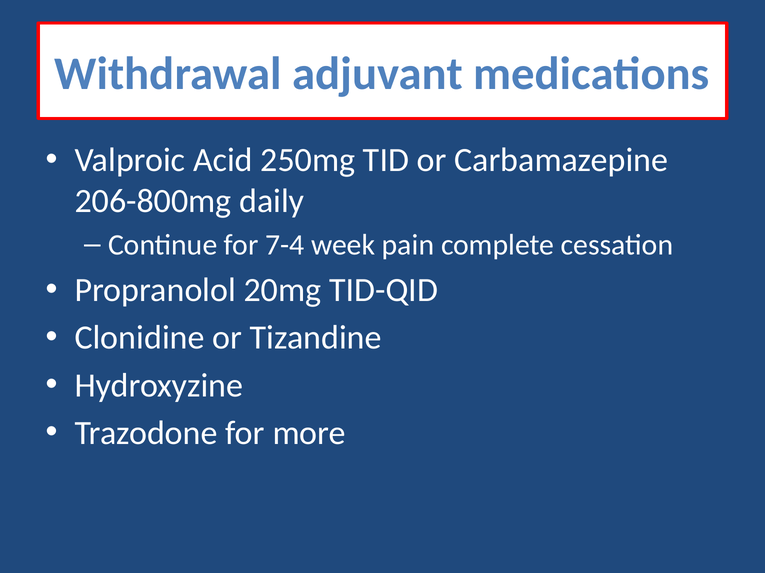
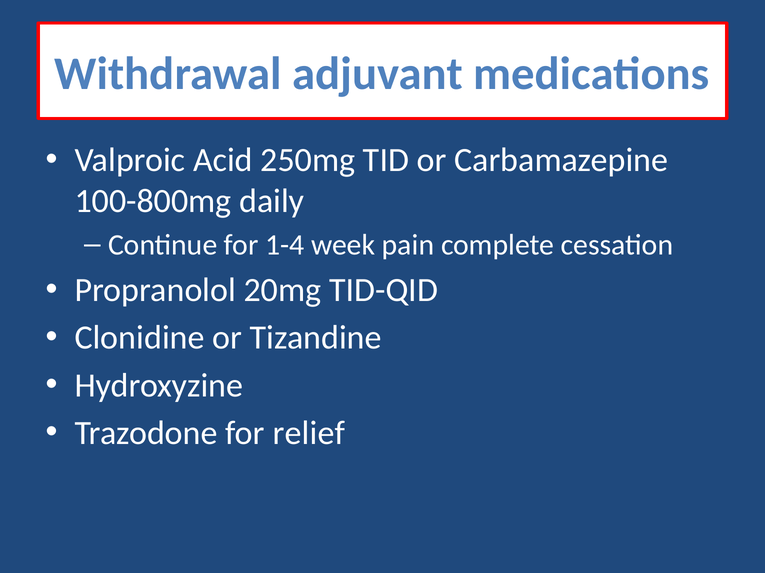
206-800mg: 206-800mg -> 100-800mg
7-4: 7-4 -> 1-4
more: more -> relief
